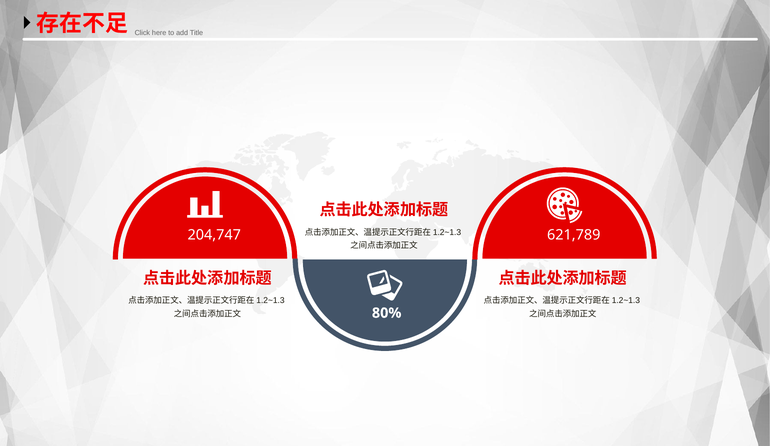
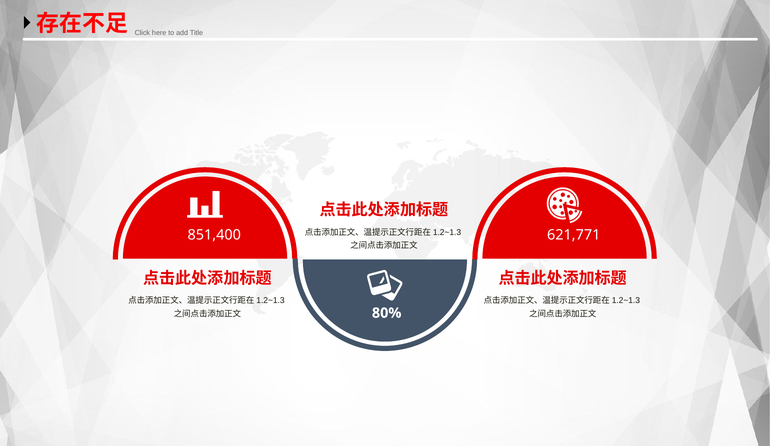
204,747: 204,747 -> 851,400
621,789: 621,789 -> 621,771
